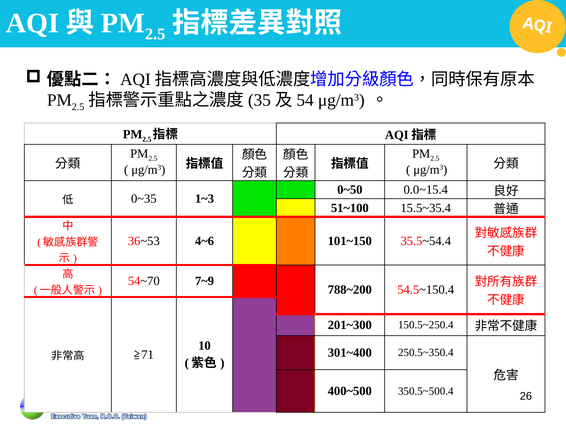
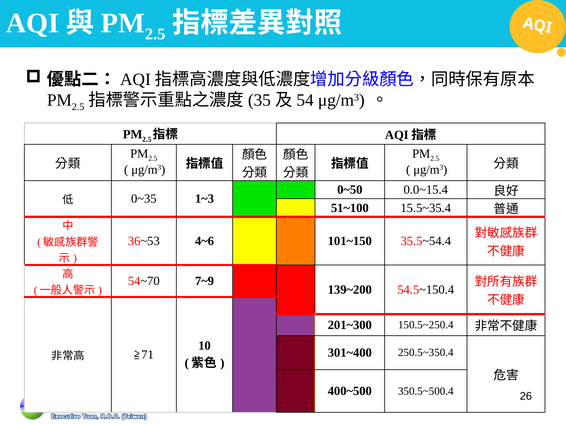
788~200: 788~200 -> 139~200
